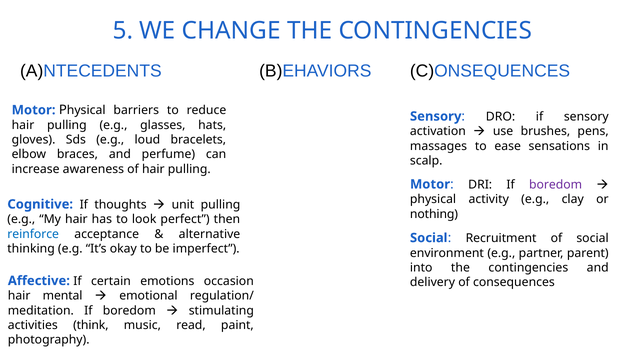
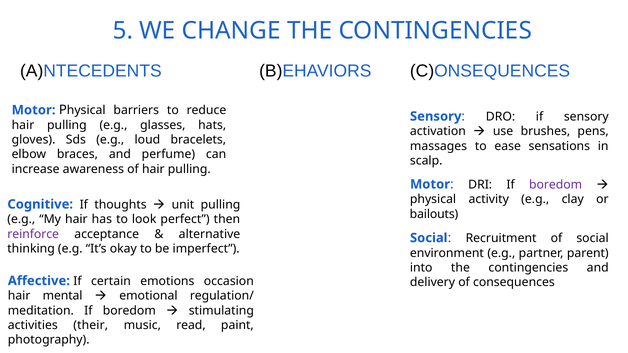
nothing: nothing -> bailouts
reinforce colour: blue -> purple
think: think -> their
